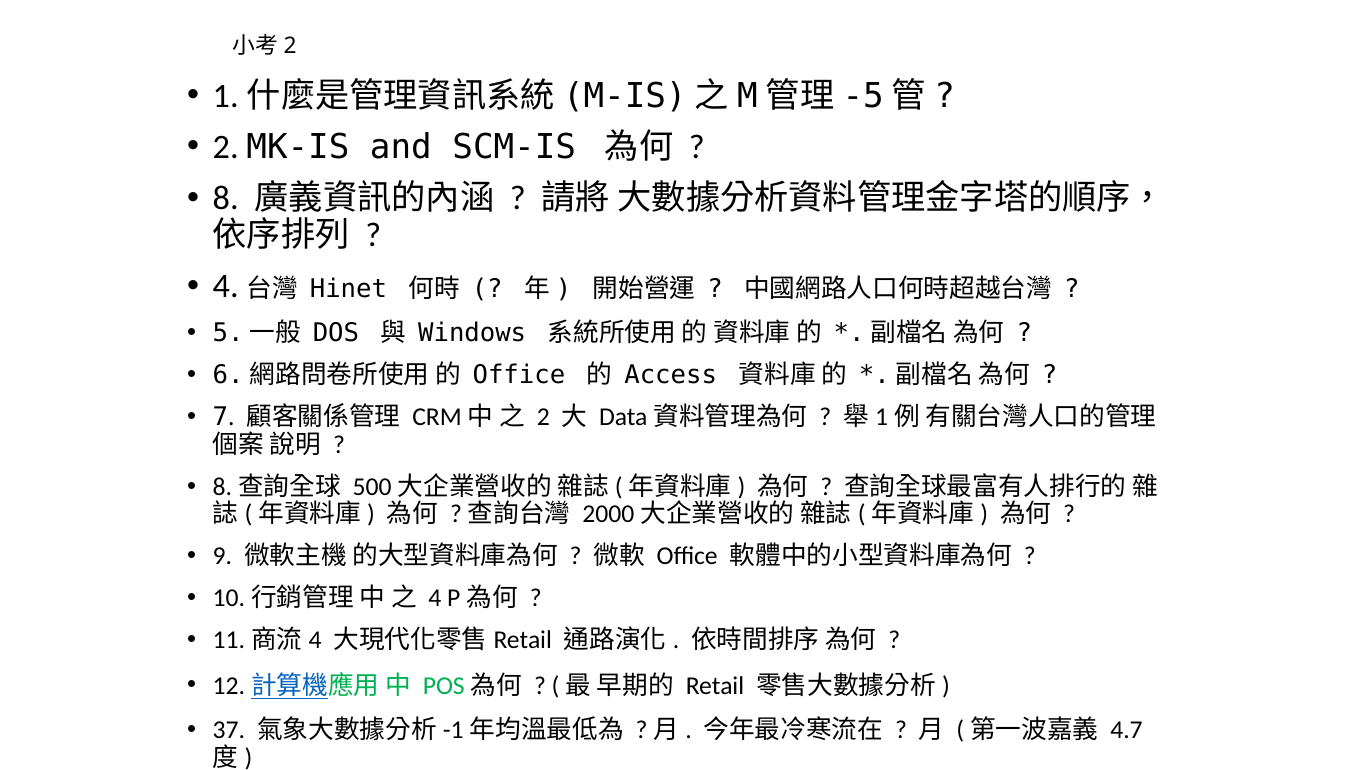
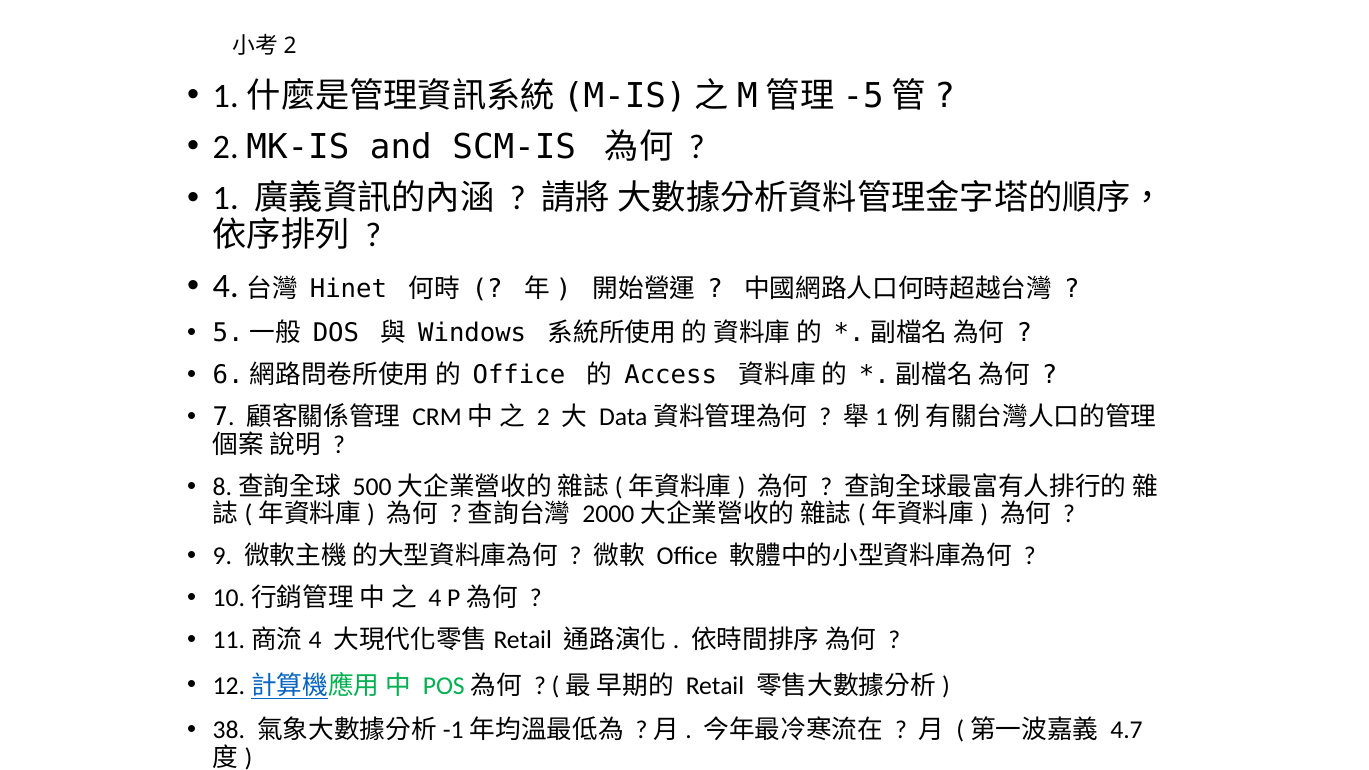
8: 8 -> 1
37: 37 -> 38
